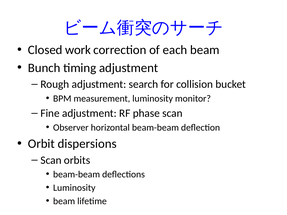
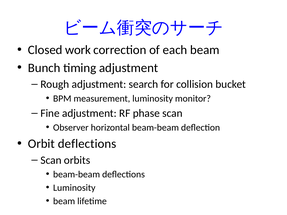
Orbit dispersions: dispersions -> deflections
